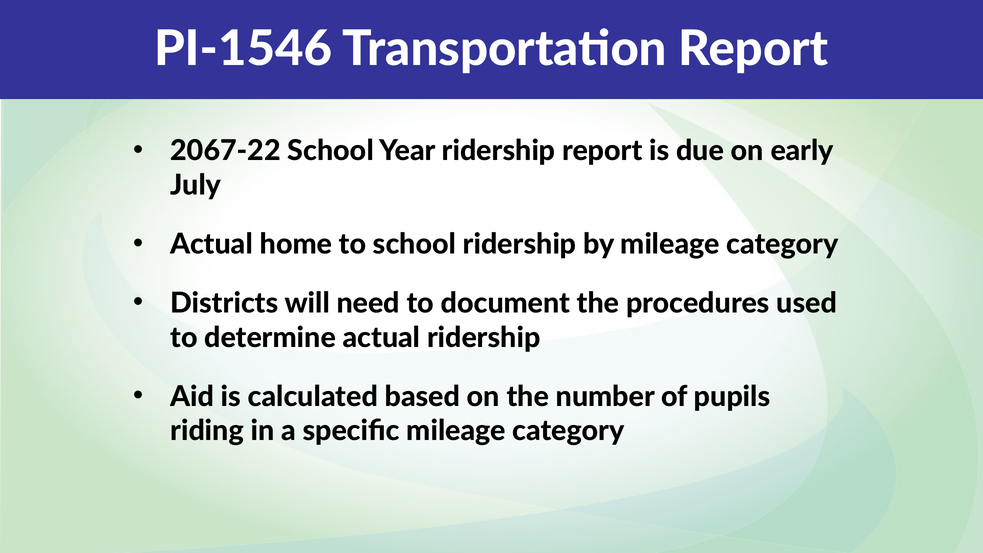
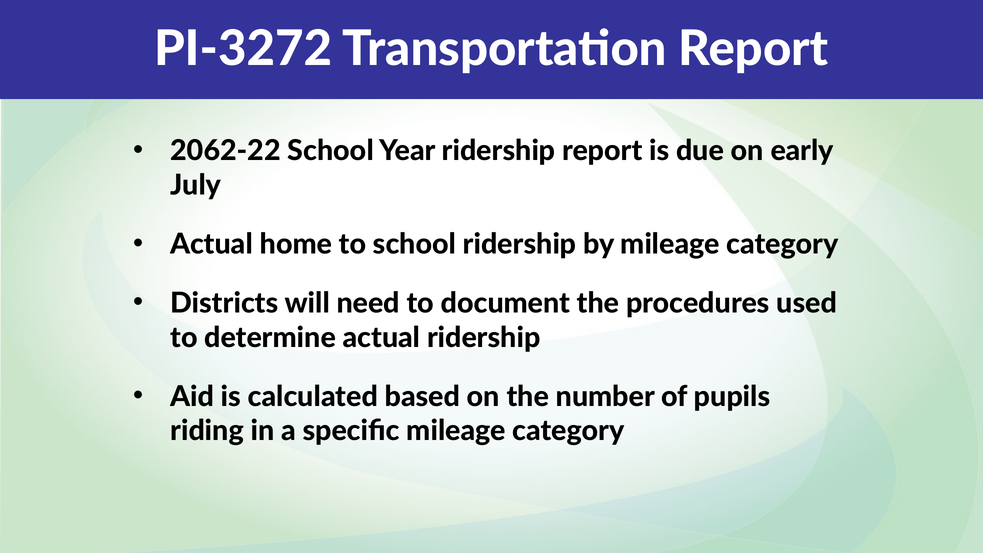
PI-1546: PI-1546 -> PI-3272
2067-22: 2067-22 -> 2062-22
